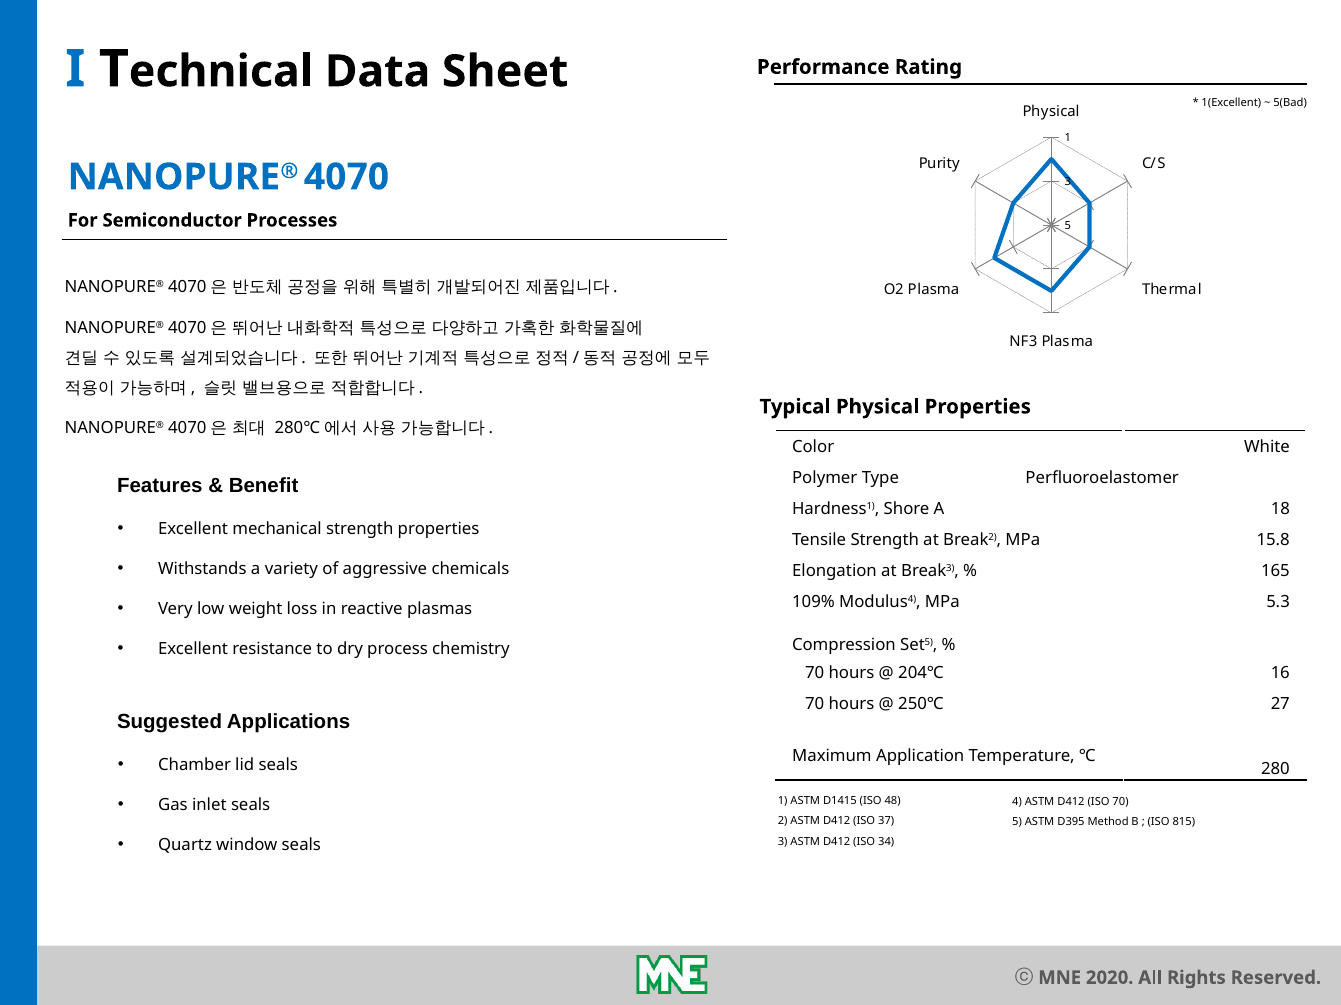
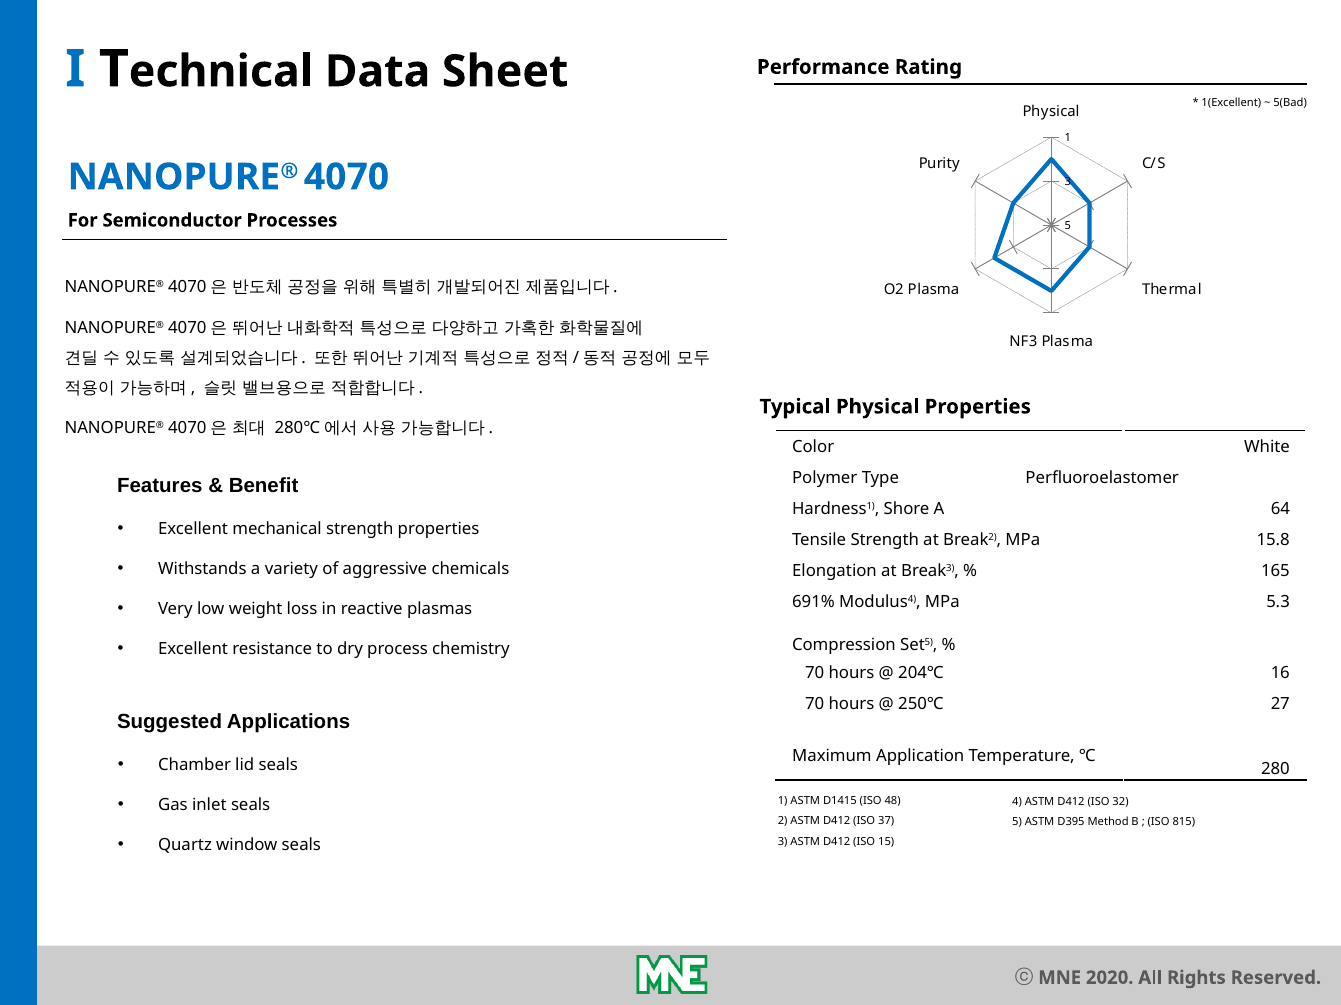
18: 18 -> 64
109%: 109% -> 691%
ISO 70: 70 -> 32
34: 34 -> 15
